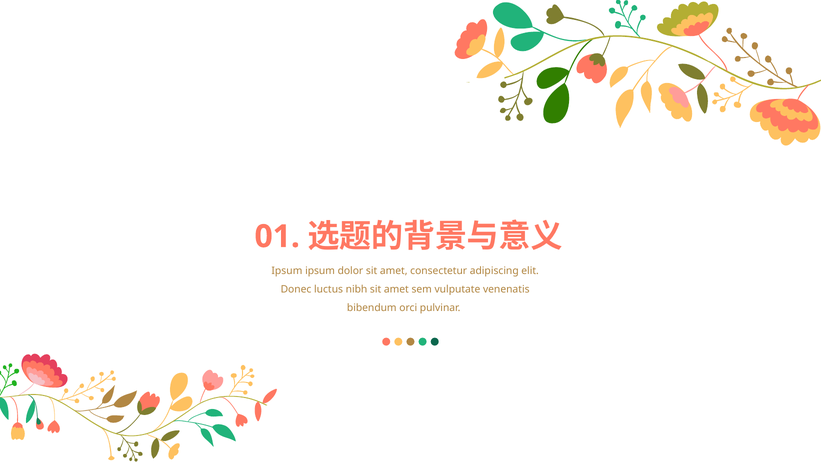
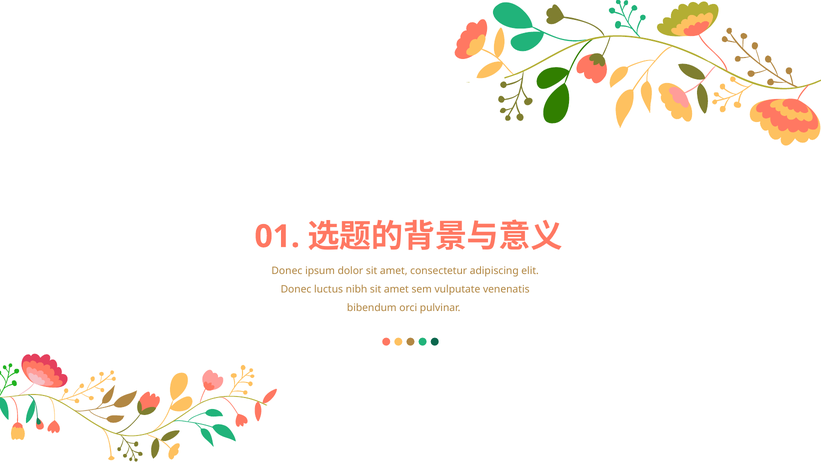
Ipsum at (287, 271): Ipsum -> Donec
